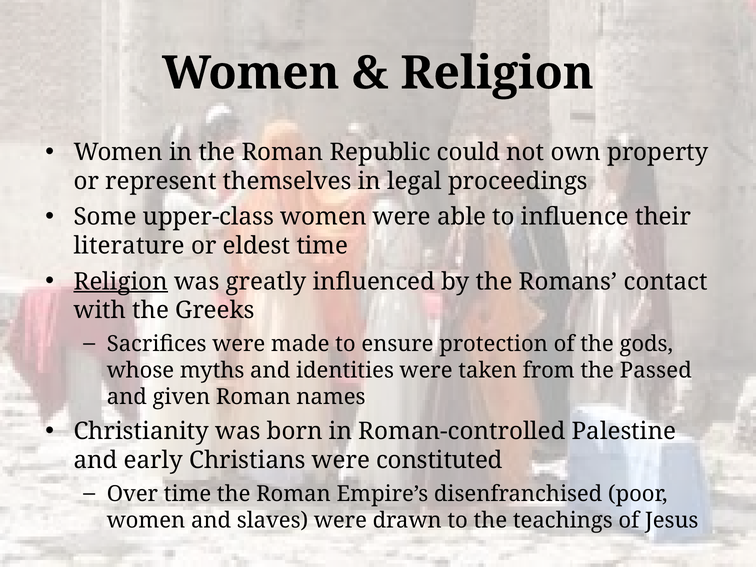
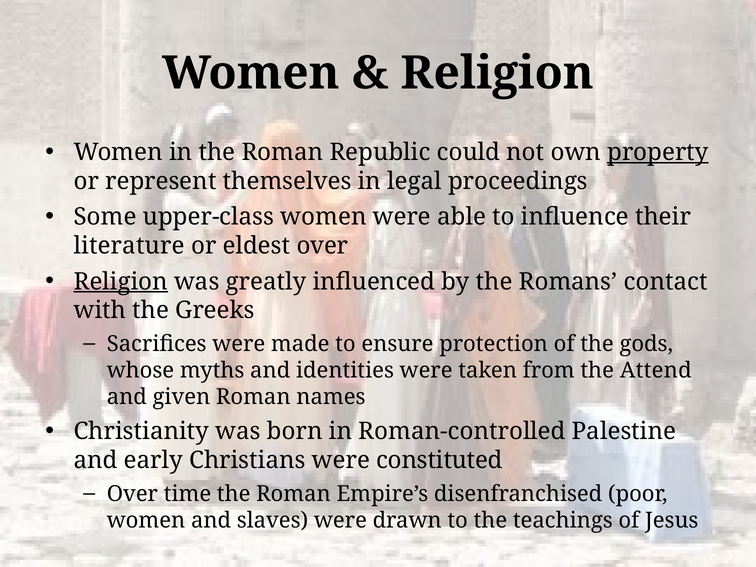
property underline: none -> present
eldest time: time -> over
Passed: Passed -> Attend
